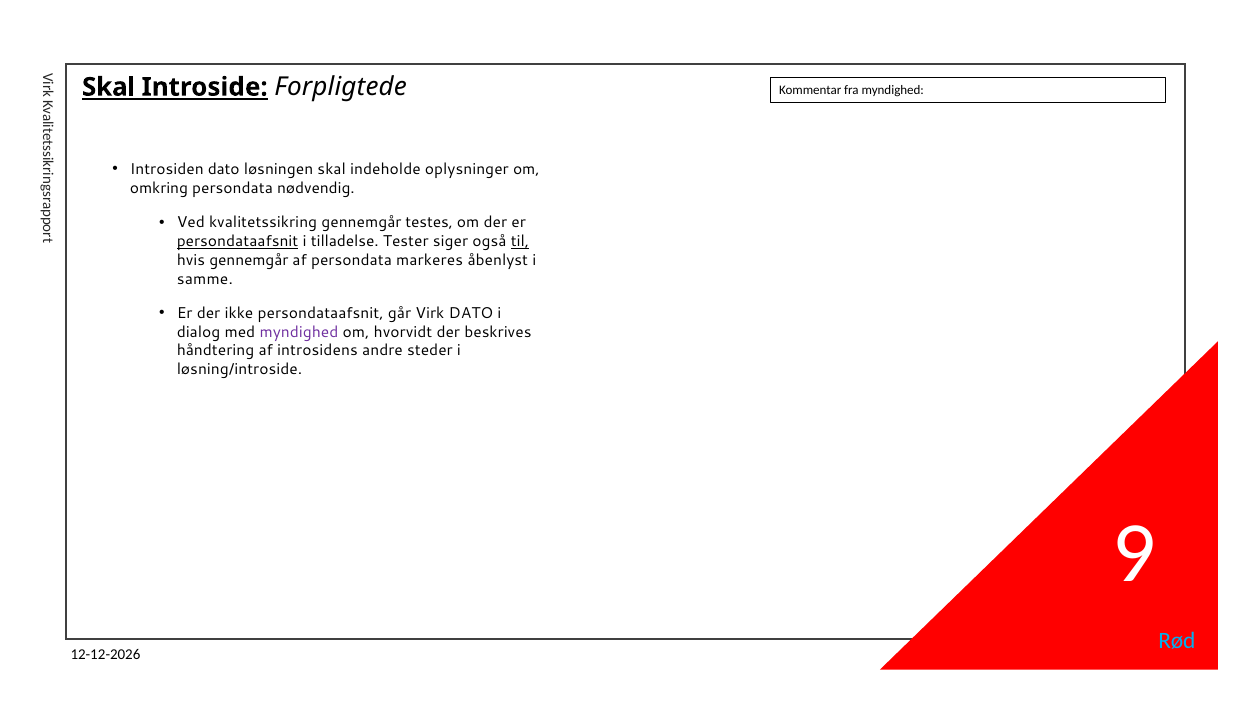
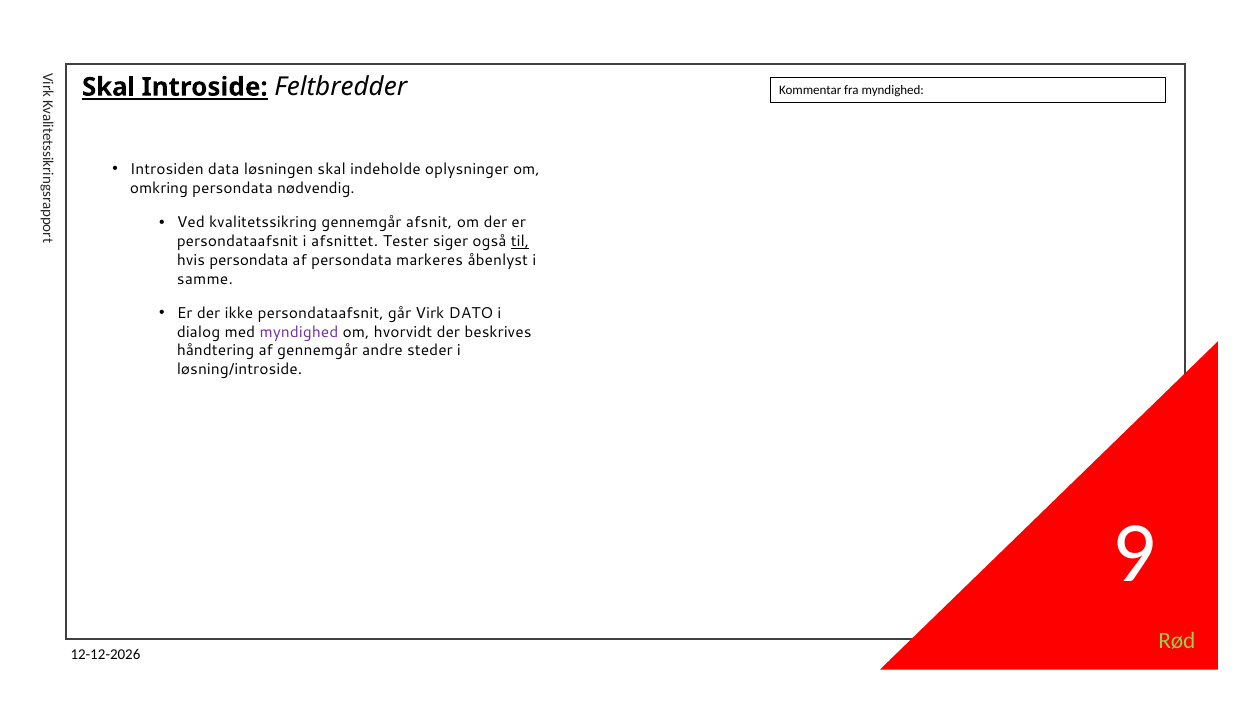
Forpligtede: Forpligtede -> Feltbredder
Introsiden dato: dato -> data
testes: testes -> afsnit
persondataafsnit at (238, 242) underline: present -> none
tilladelse: tilladelse -> afsnittet
hvis gennemgår: gennemgår -> persondata
af introsidens: introsidens -> gennemgår
Rød colour: light blue -> light green
